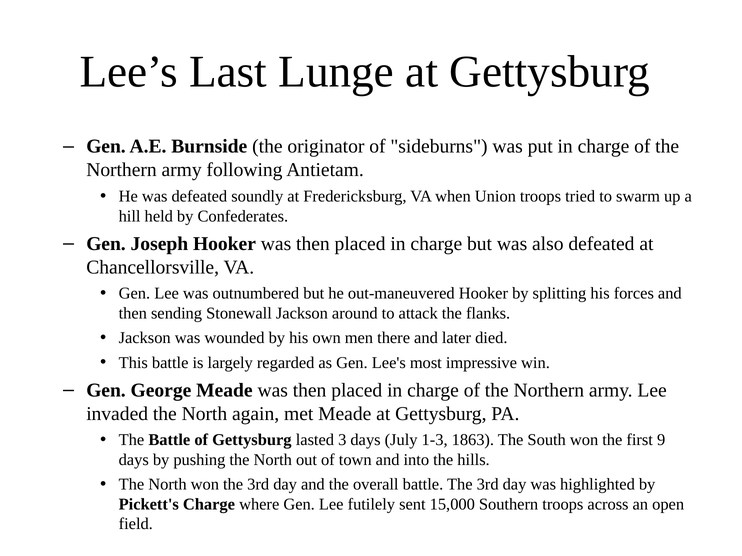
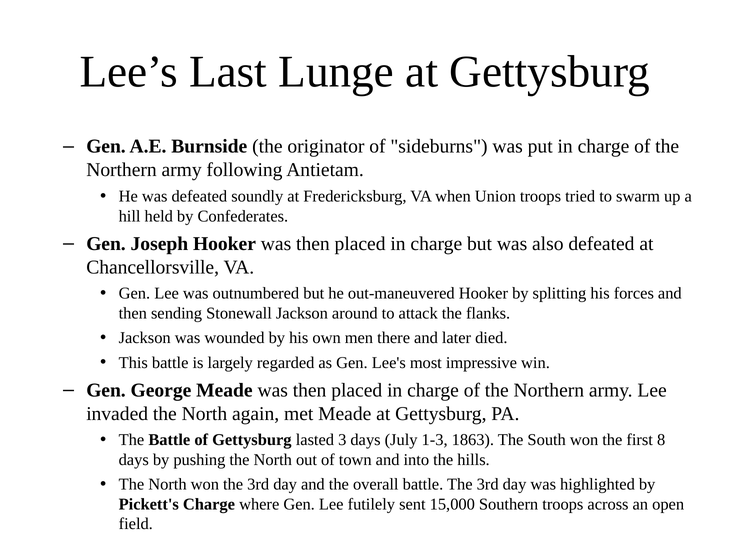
9: 9 -> 8
